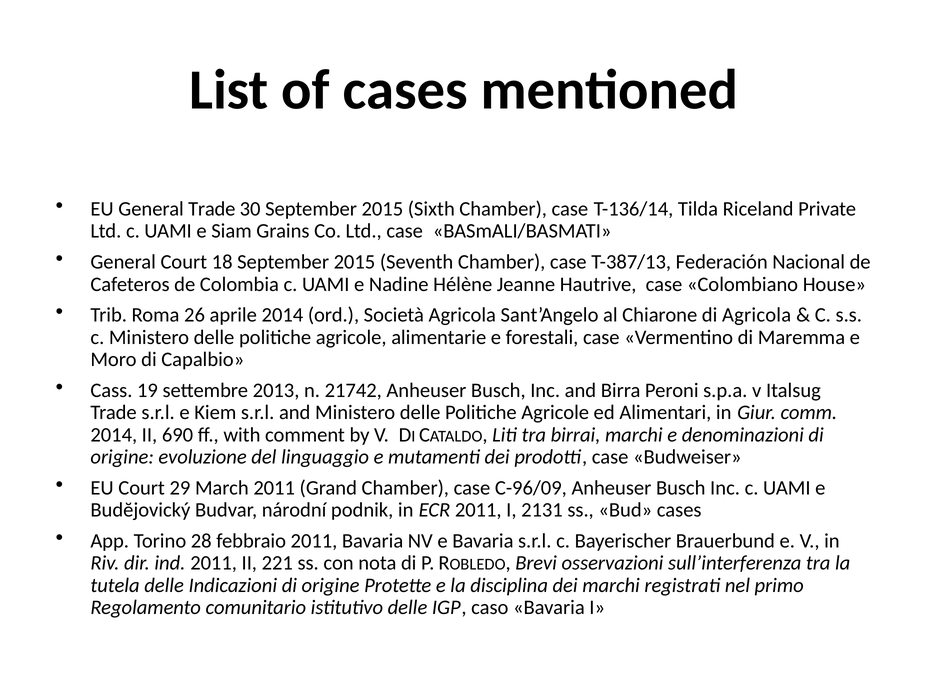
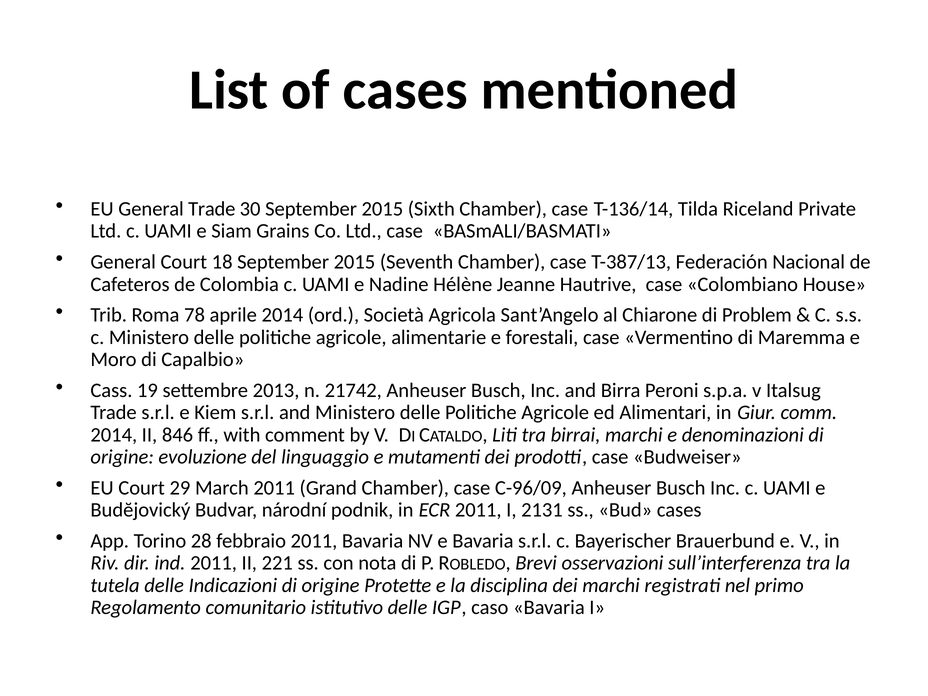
26: 26 -> 78
di Agricola: Agricola -> Problem
690: 690 -> 846
